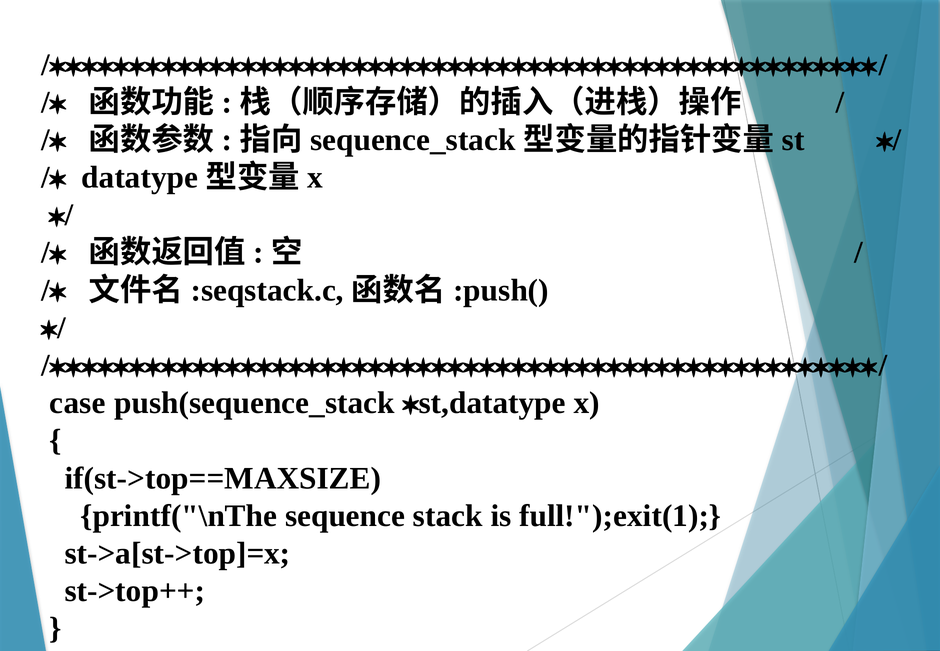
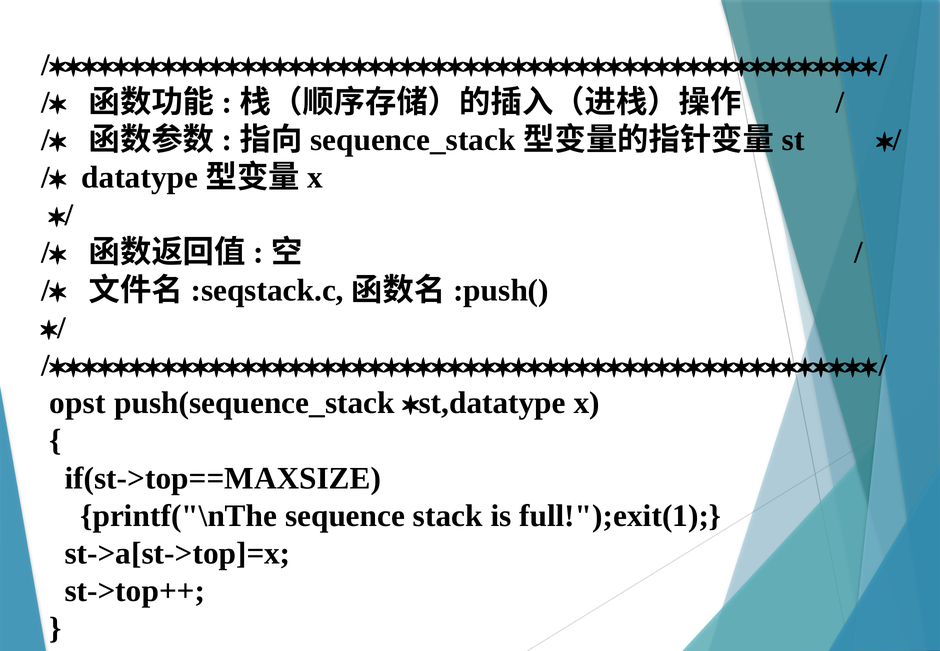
case: case -> opst
